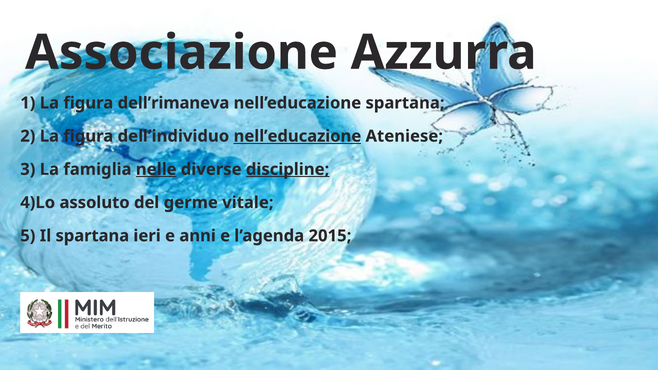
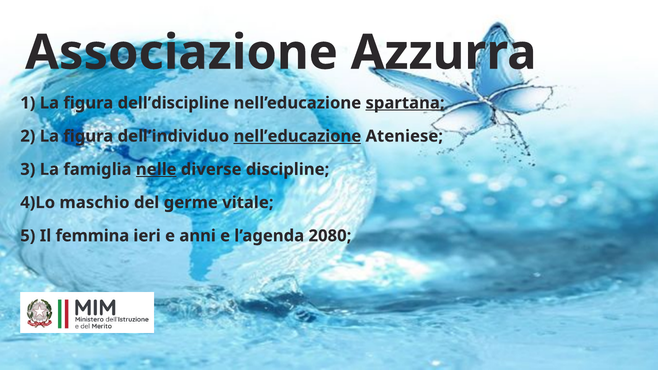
dell’rimaneva: dell’rimaneva -> dell’discipline
spartana at (405, 103) underline: none -> present
discipline underline: present -> none
assoluto: assoluto -> maschio
Il spartana: spartana -> femmina
2015: 2015 -> 2080
